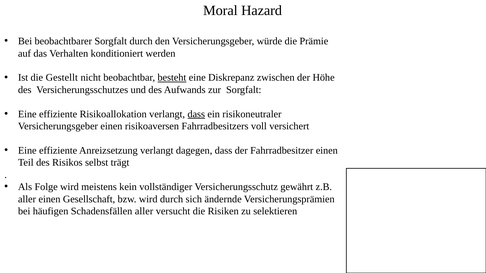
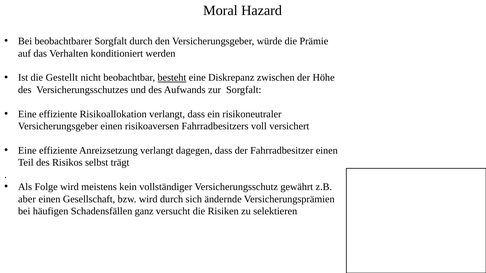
dass at (196, 114) underline: present -> none
aller at (27, 199): aller -> aber
Schadensfällen aller: aller -> ganz
